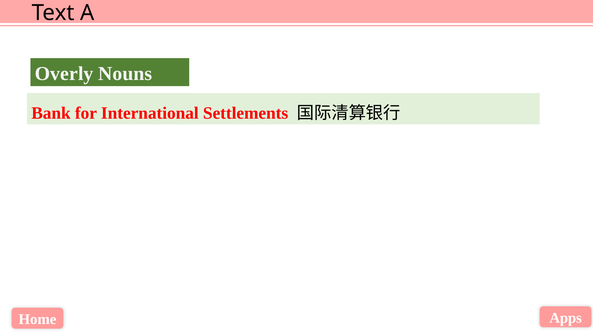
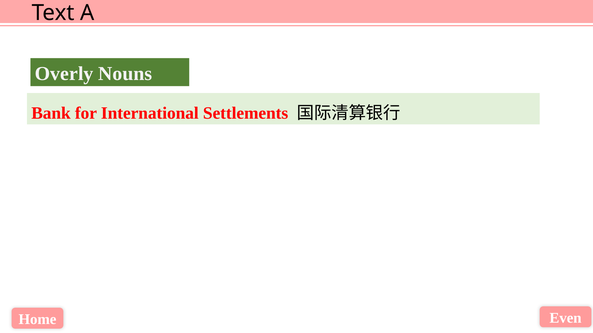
Apps: Apps -> Even
